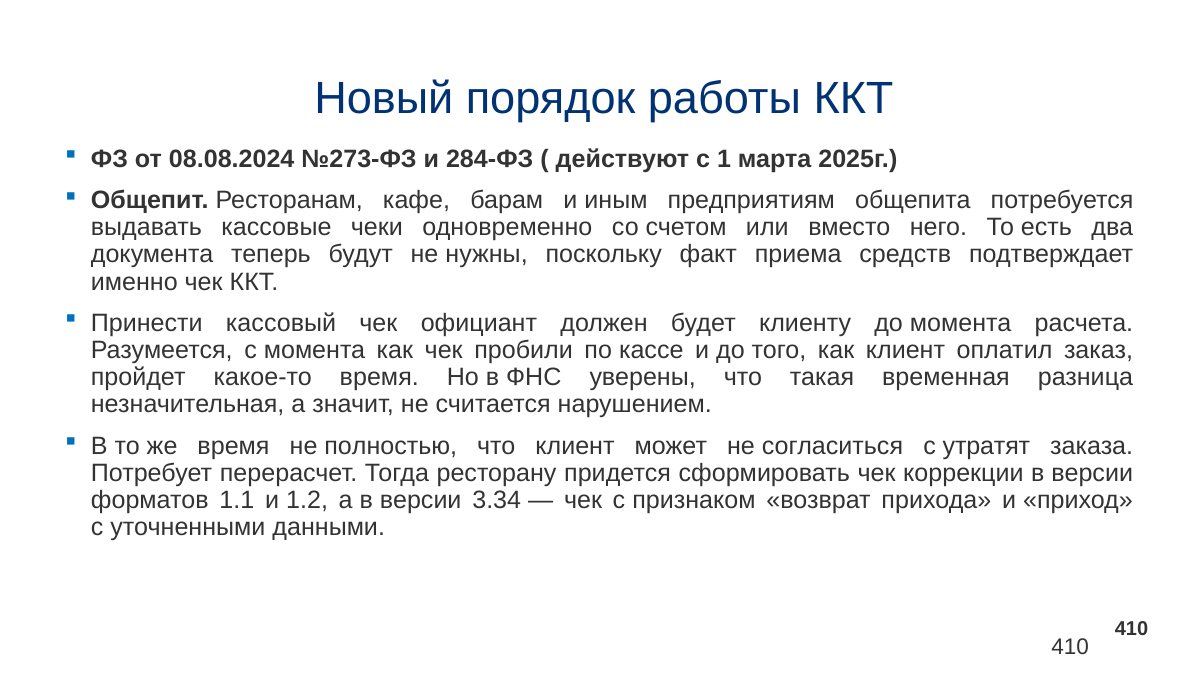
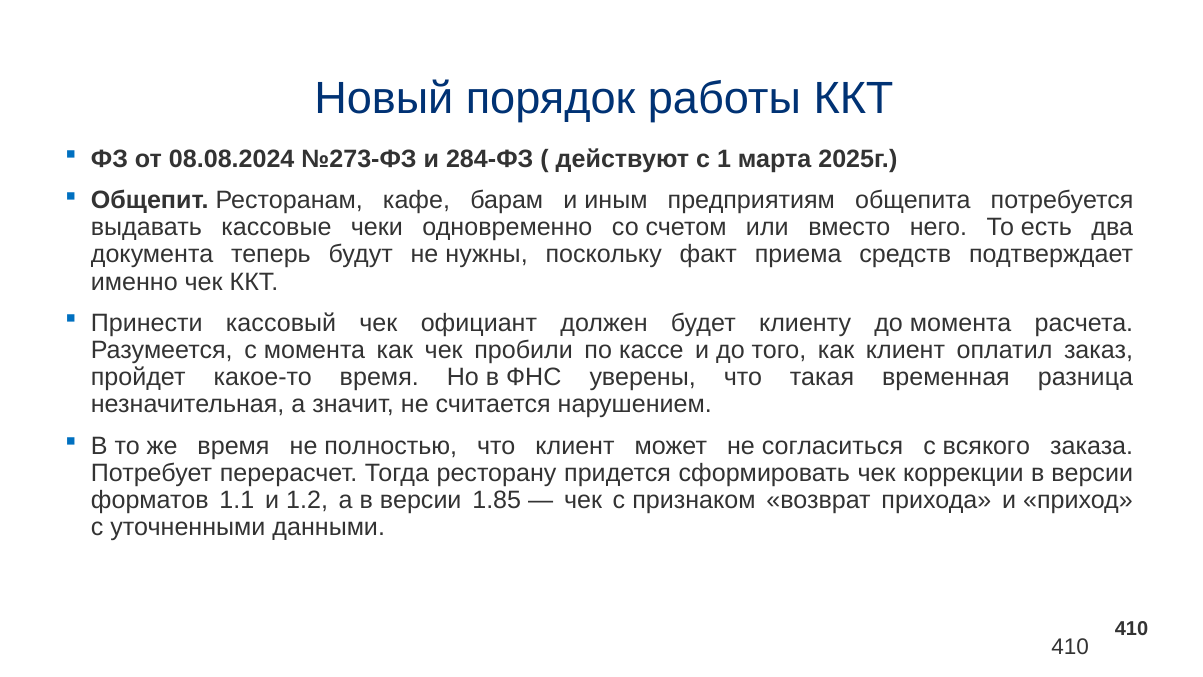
утратят: утратят -> всякого
3.34: 3.34 -> 1.85
